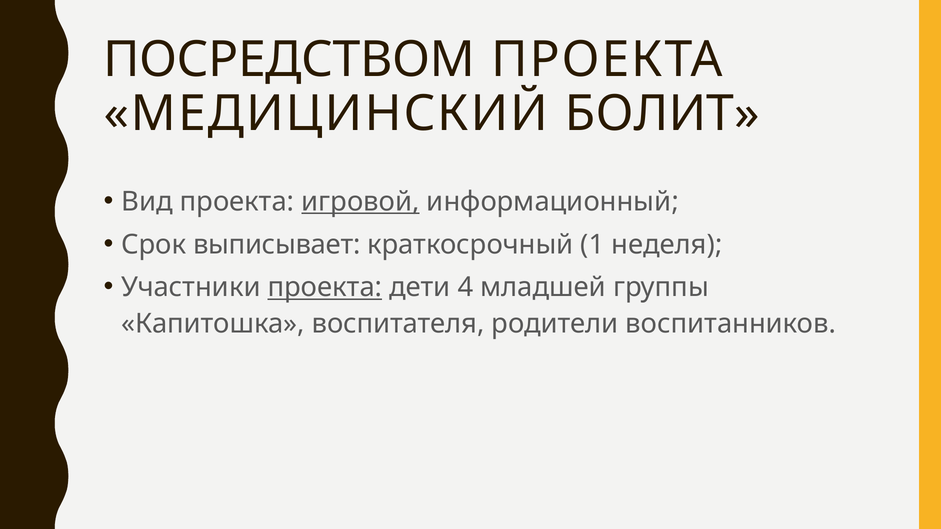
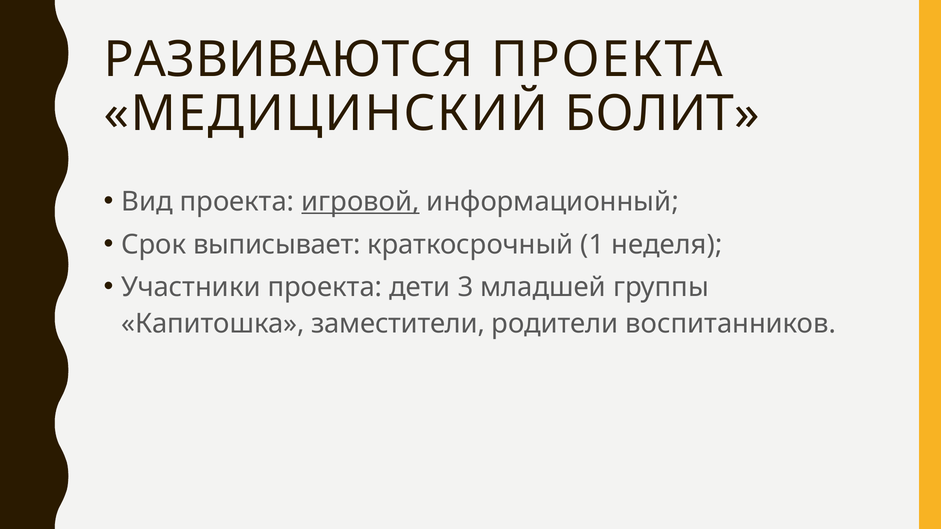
ПОСРЕДСТВОМ: ПОСРЕДСТВОМ -> РАЗВИВАЮТСЯ
проекта at (325, 288) underline: present -> none
4: 4 -> 3
воспитателя: воспитателя -> заместители
